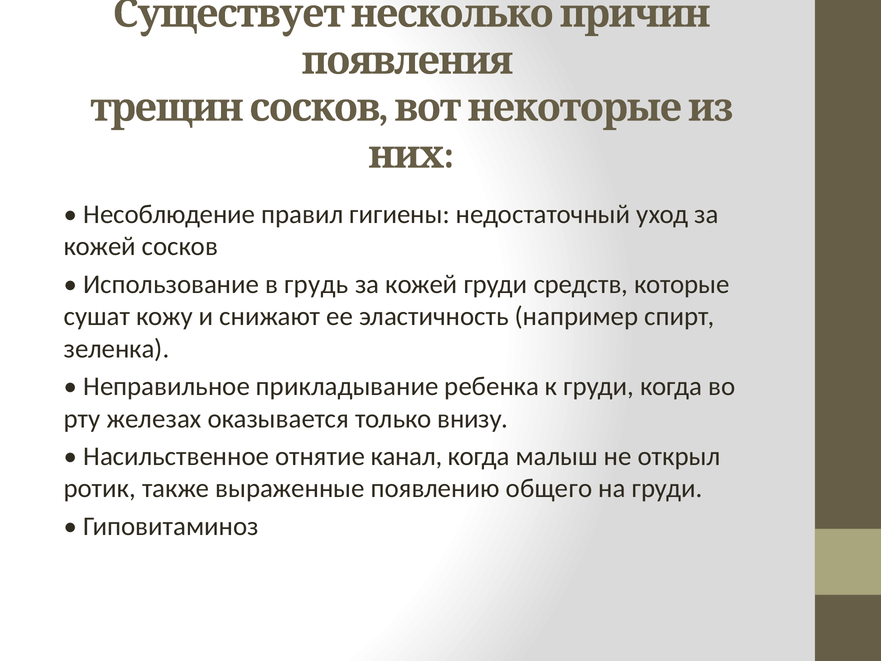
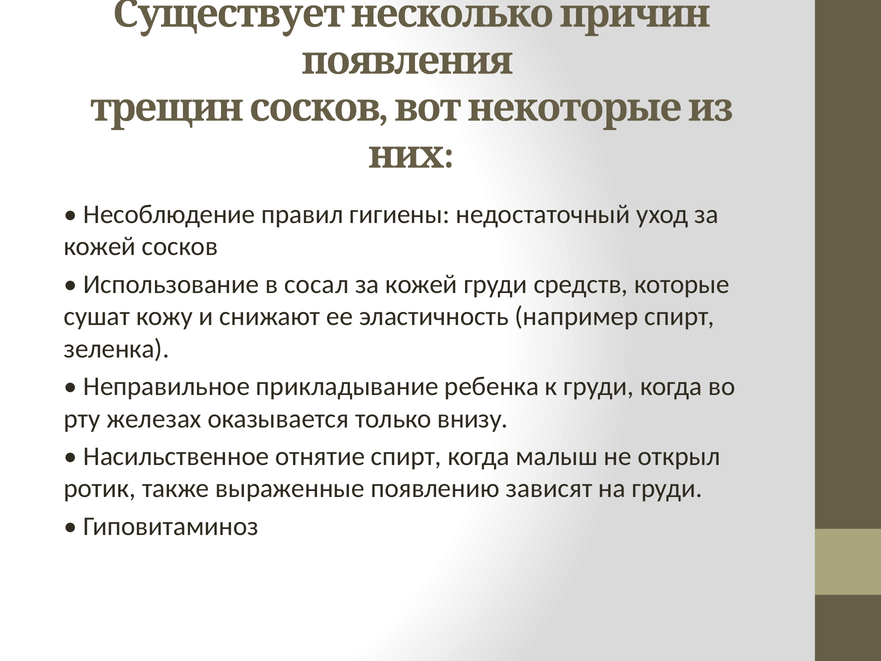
грудь: грудь -> сосал
отнятие канал: канал -> спирт
общего: общего -> зависят
